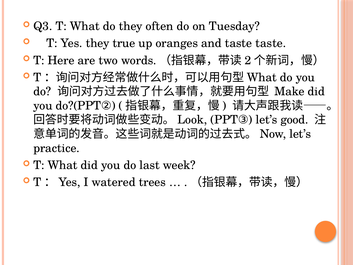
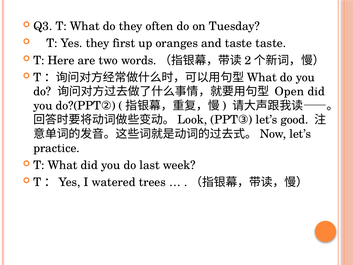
true: true -> first
Make: Make -> Open
